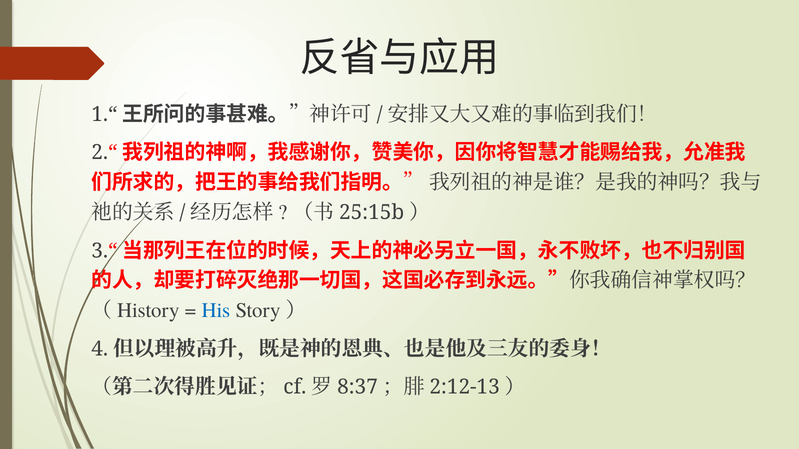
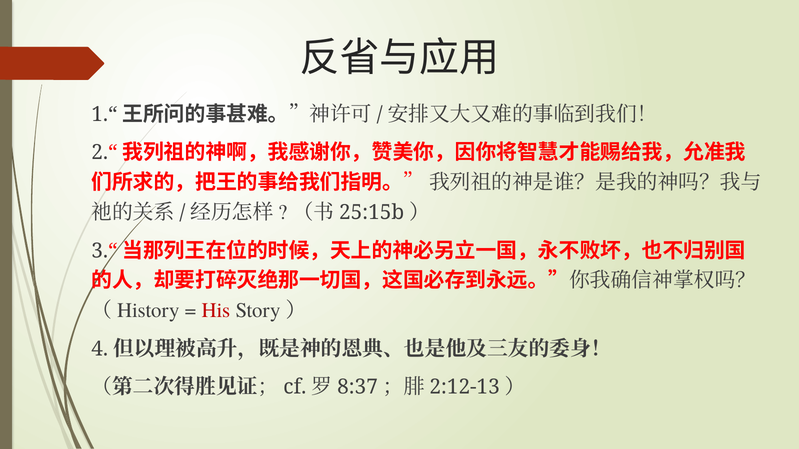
His colour: blue -> red
